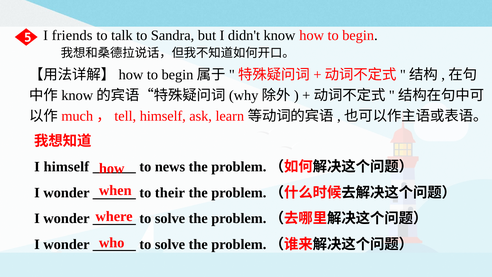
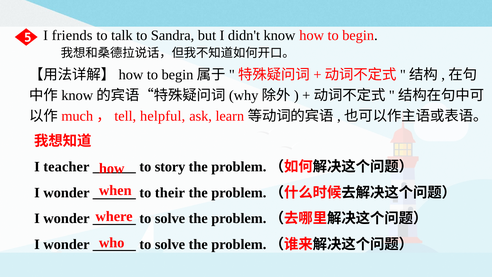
himself at (163, 116): himself -> helpful
I himself: himself -> teacher
news: news -> story
